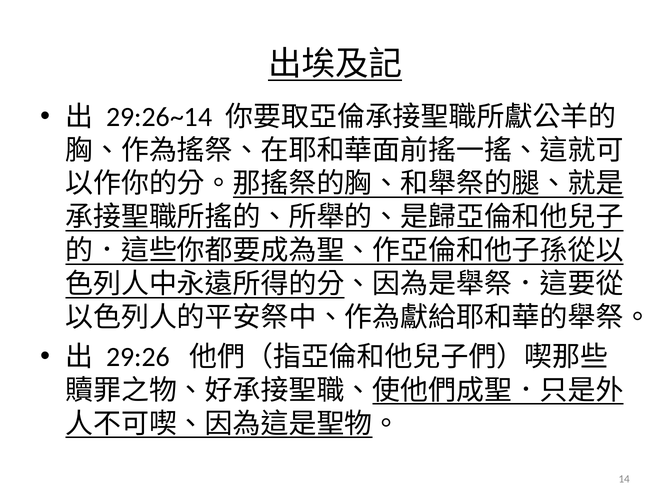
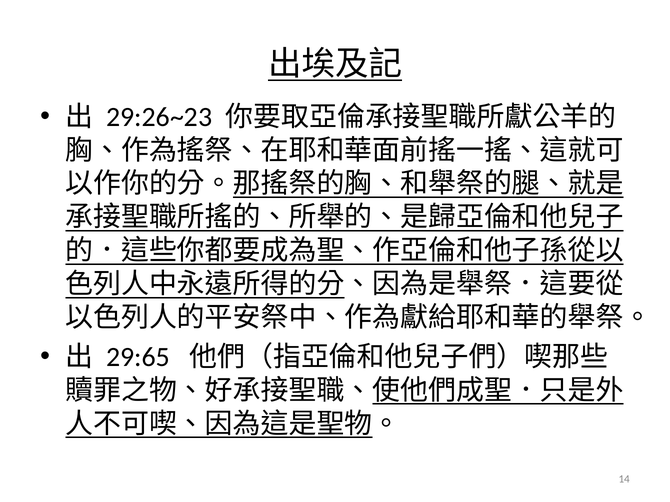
29:26~14: 29:26~14 -> 29:26~23
29:26: 29:26 -> 29:65
